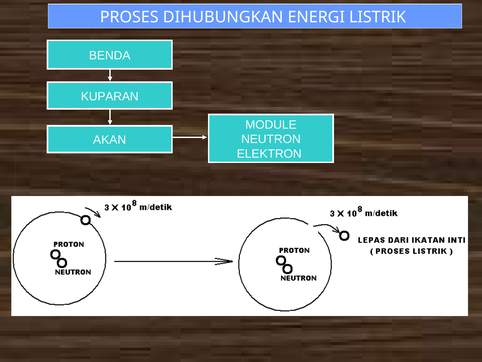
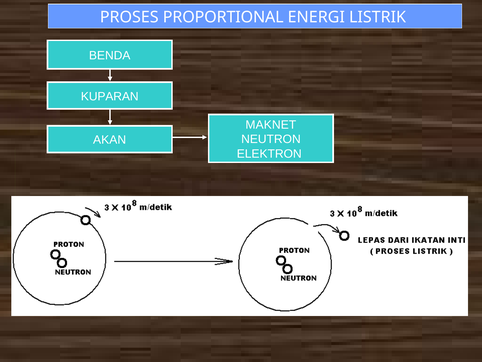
DIHUBUNGKAN: DIHUBUNGKAN -> PROPORTIONAL
MODULE: MODULE -> MAKNET
